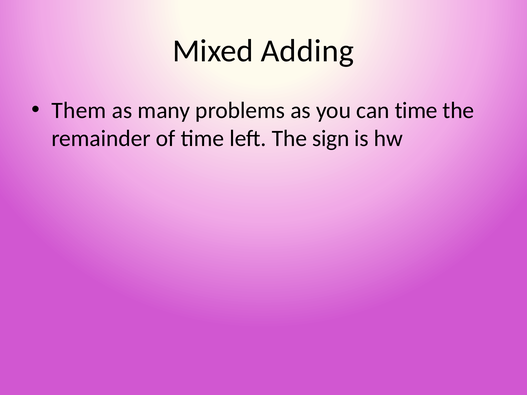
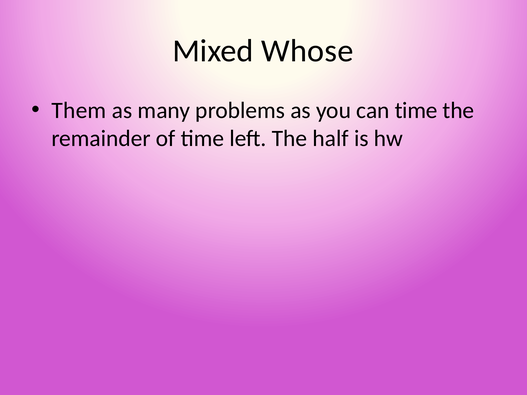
Adding: Adding -> Whose
sign: sign -> half
